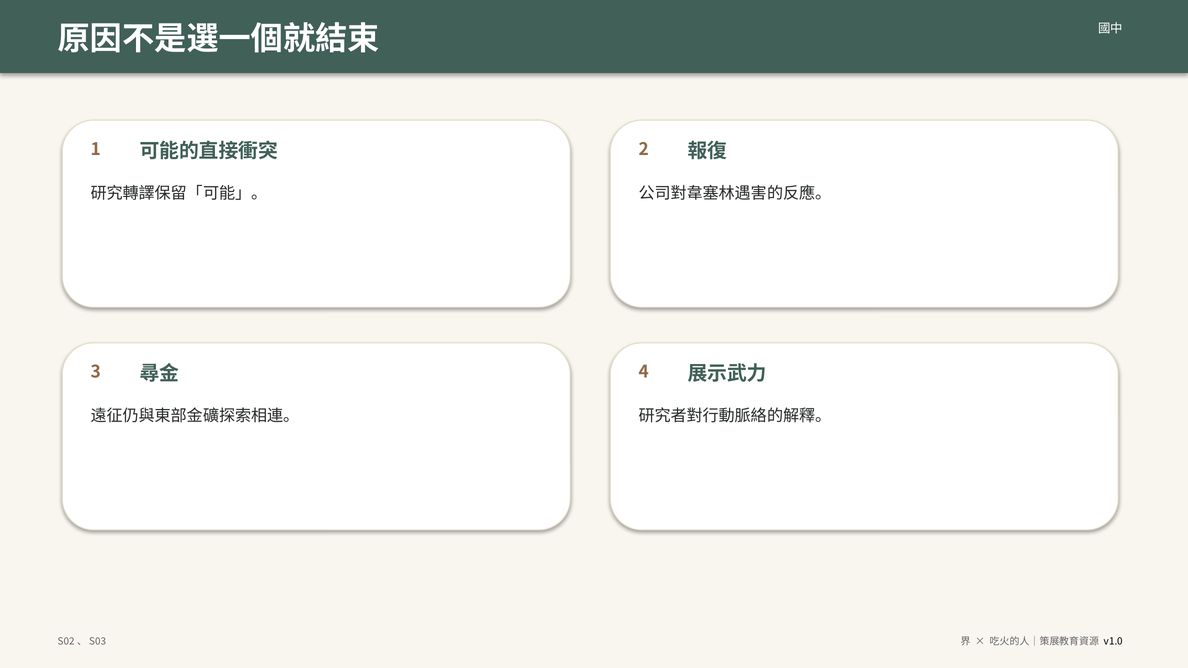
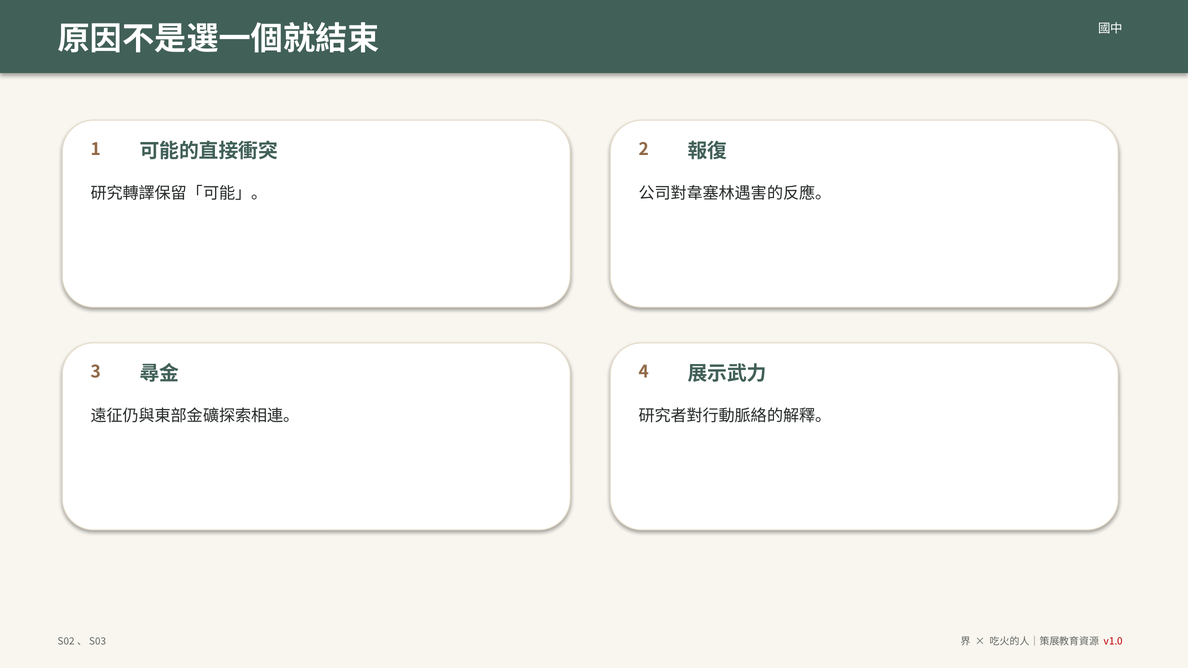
v1.0 colour: black -> red
